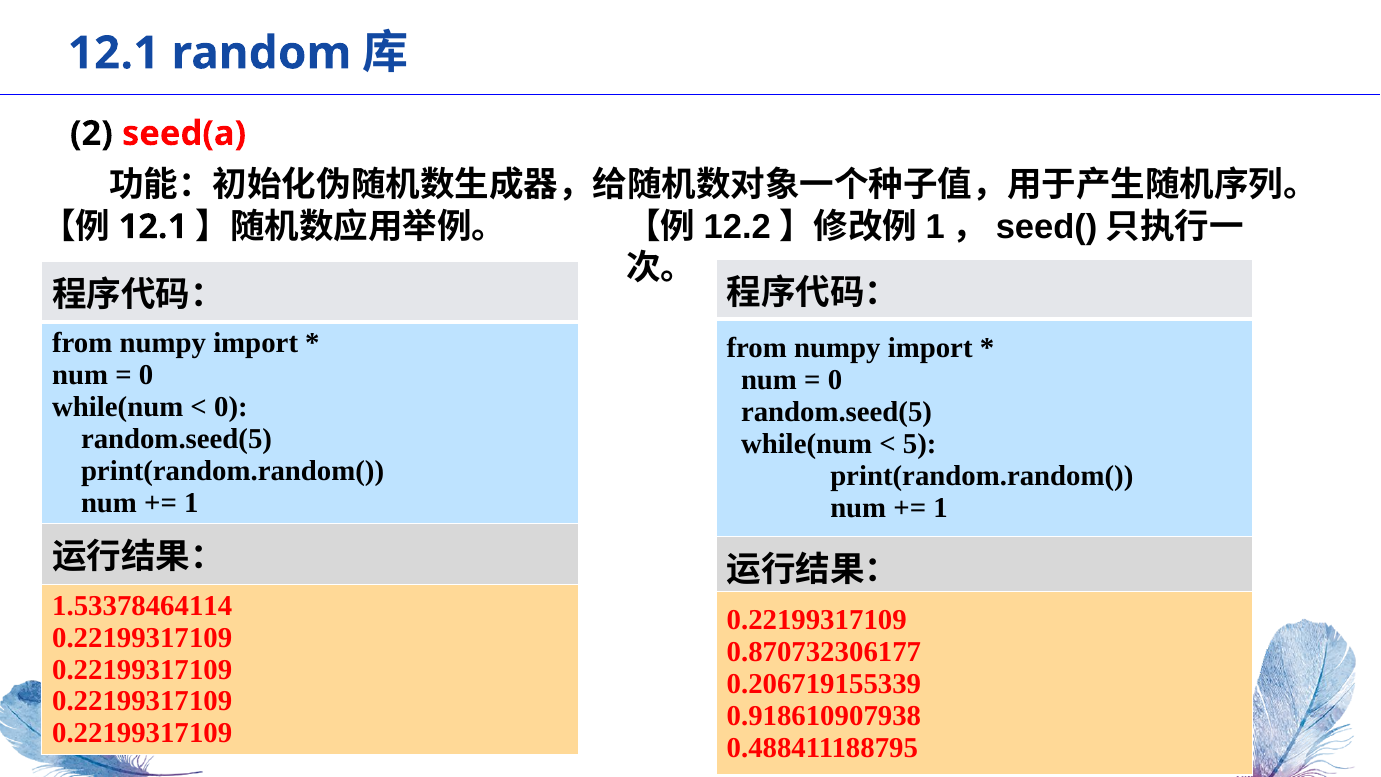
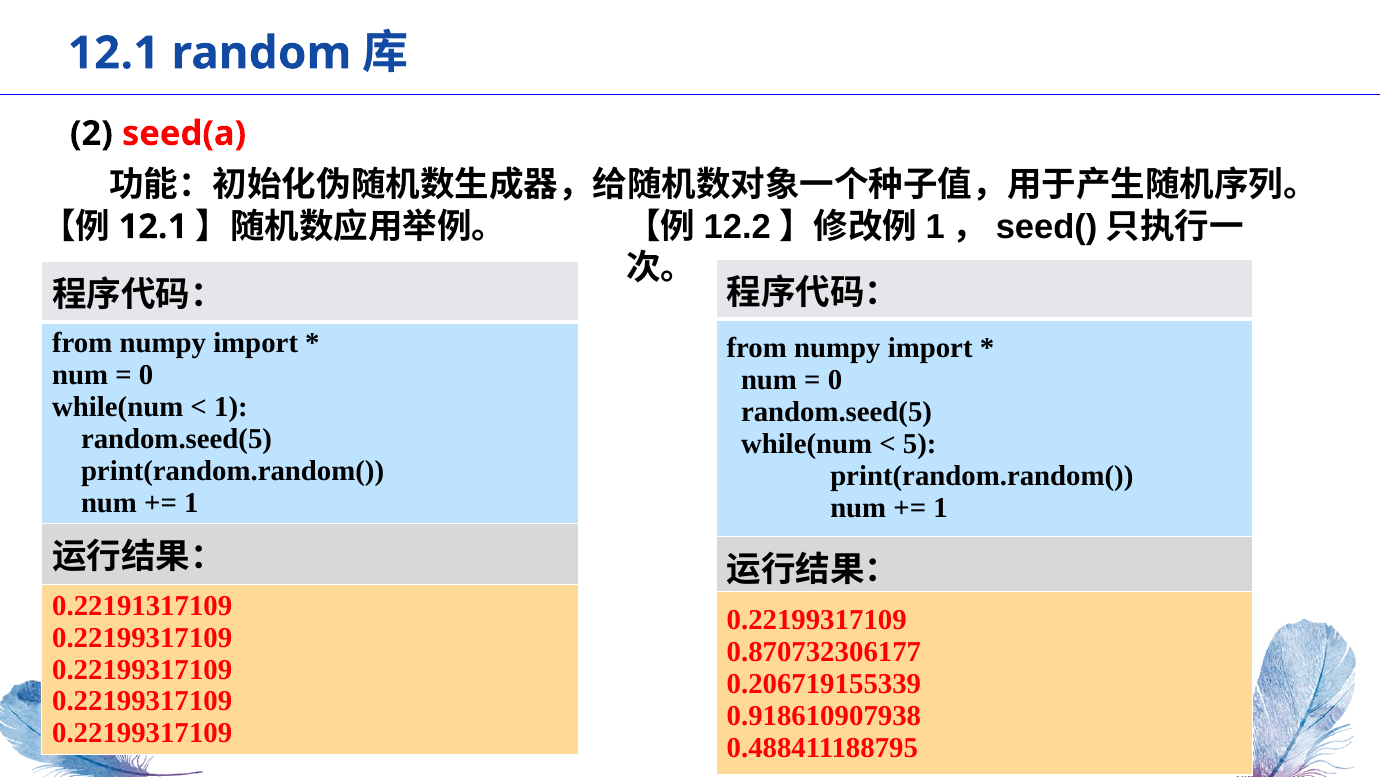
0 at (231, 407): 0 -> 1
1.53378464114: 1.53378464114 -> 0.22191317109
